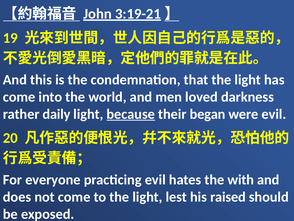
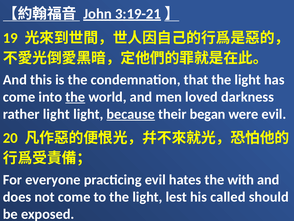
the at (75, 97) underline: none -> present
rather daily: daily -> light
raised: raised -> called
